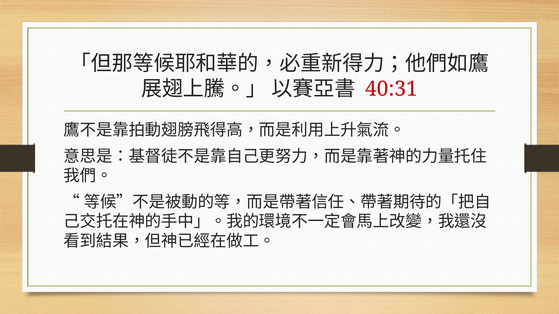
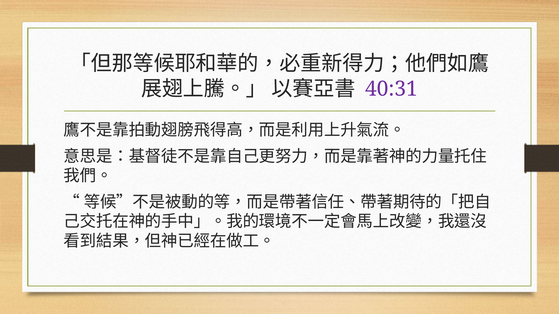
40:31 colour: red -> purple
